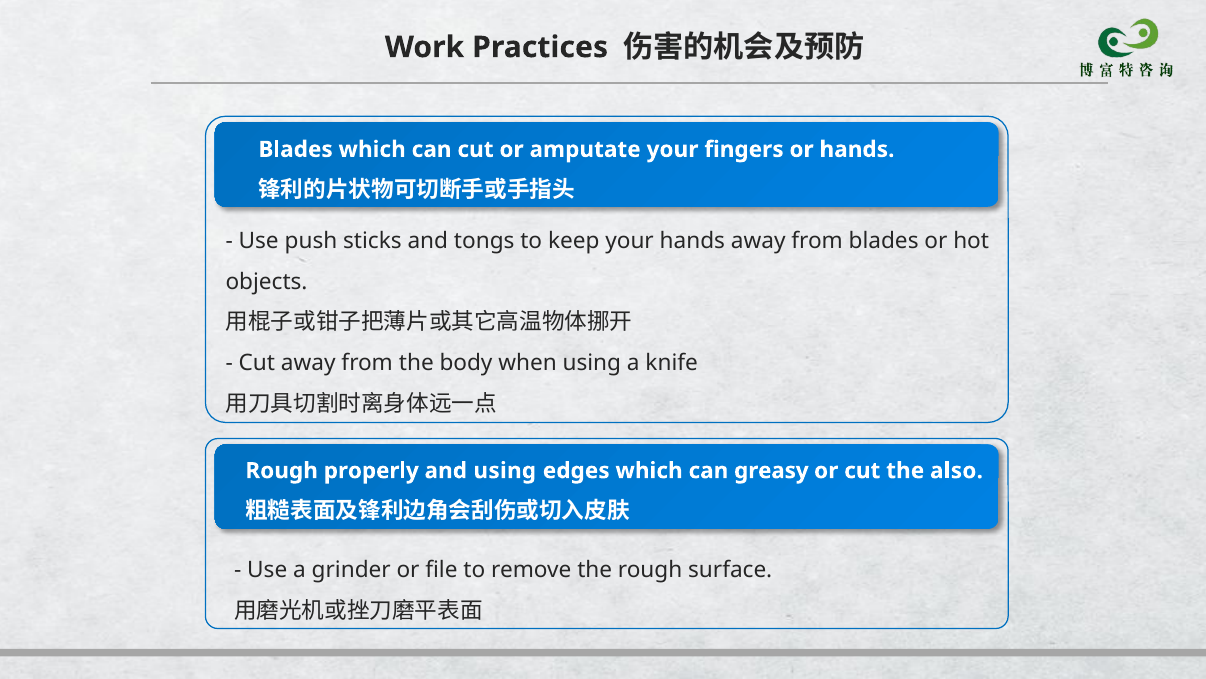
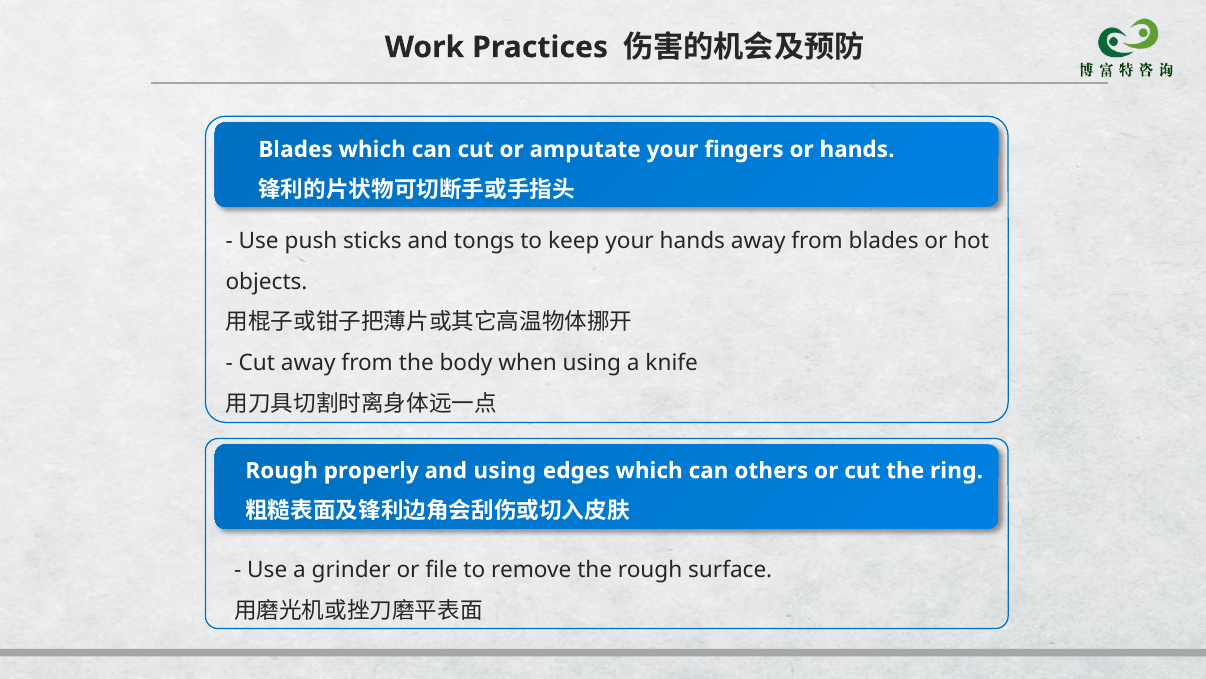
greasy: greasy -> others
also: also -> ring
